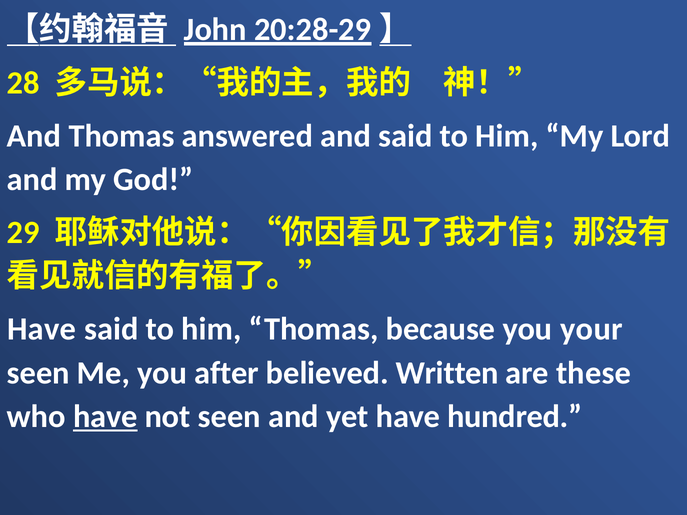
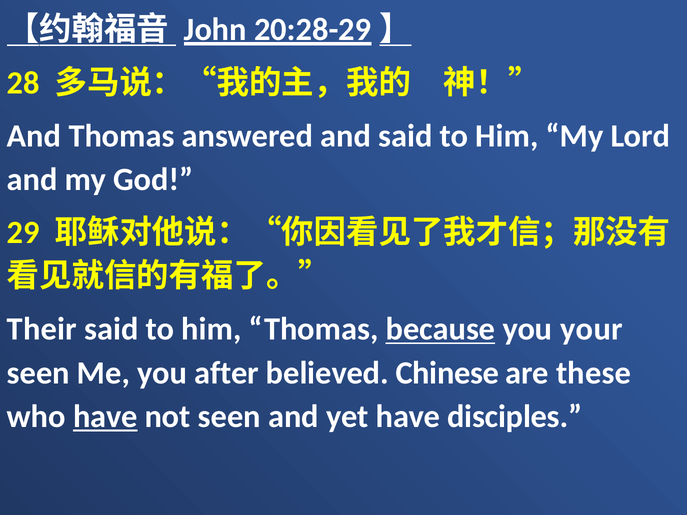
Have at (42, 329): Have -> Their
because underline: none -> present
Written: Written -> Chinese
hundred: hundred -> disciples
